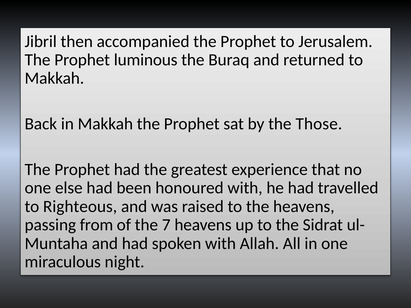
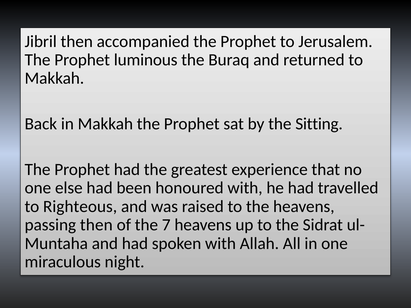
Those: Those -> Sitting
passing from: from -> then
